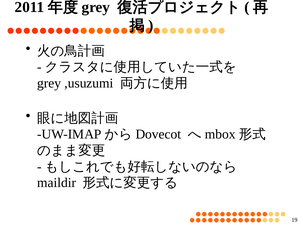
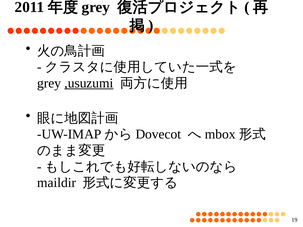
,usuzumi underline: none -> present
